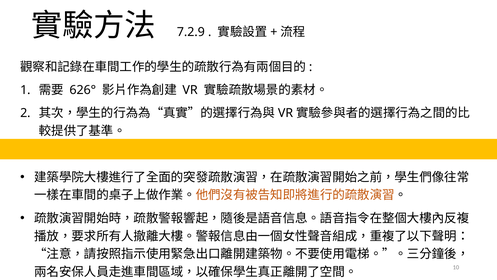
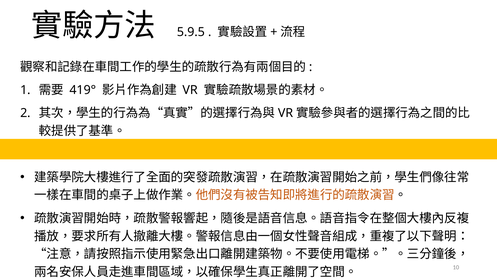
7.2.9: 7.2.9 -> 5.9.5
626°: 626° -> 419°
